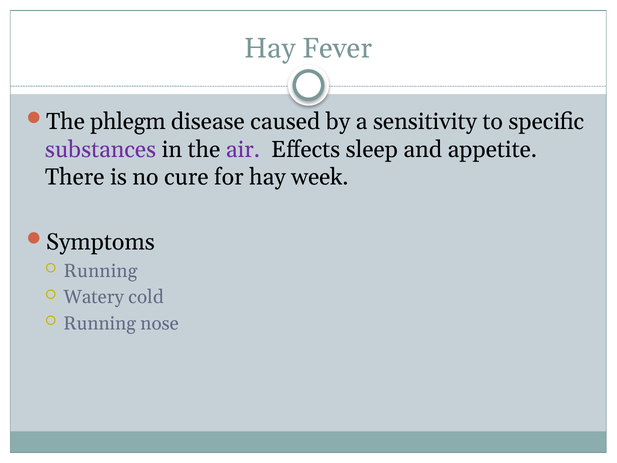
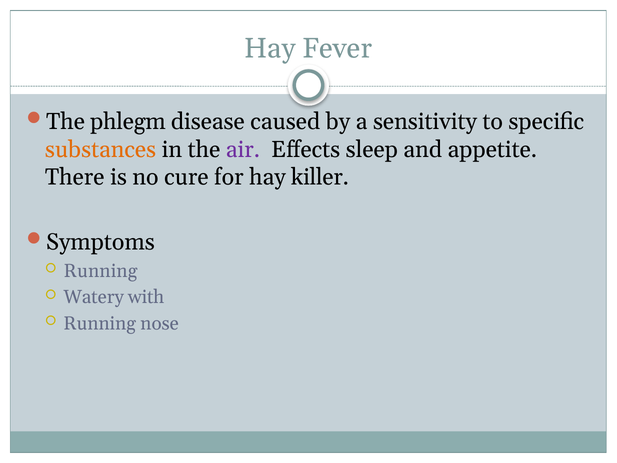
substances colour: purple -> orange
week: week -> killer
cold: cold -> with
